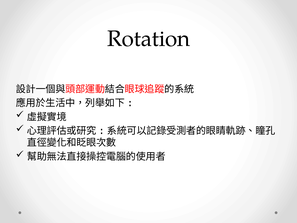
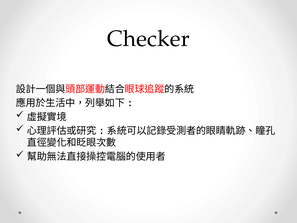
Rotation: Rotation -> Checker
